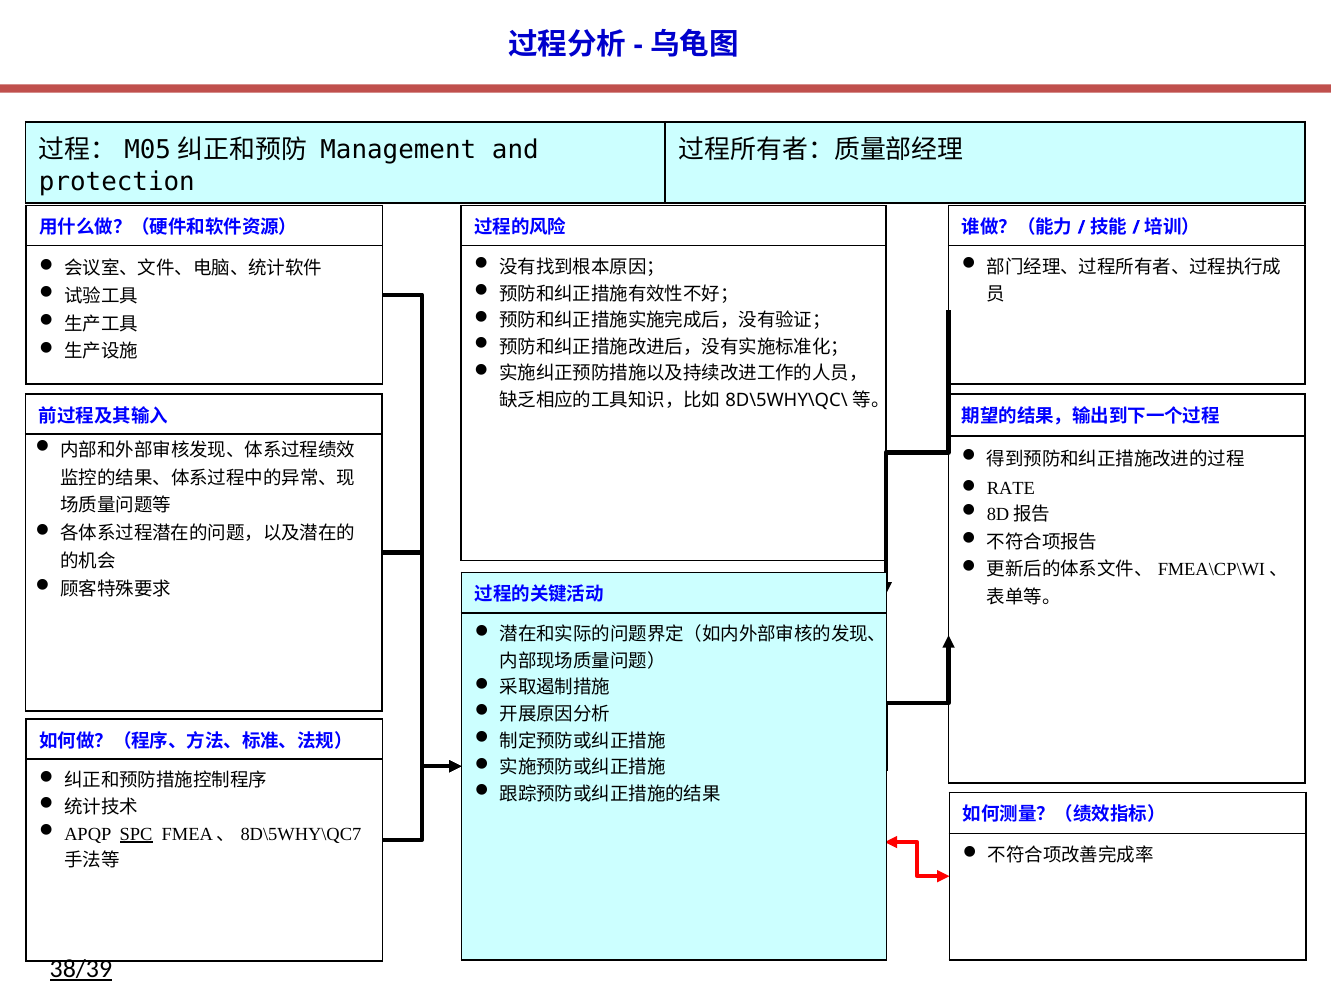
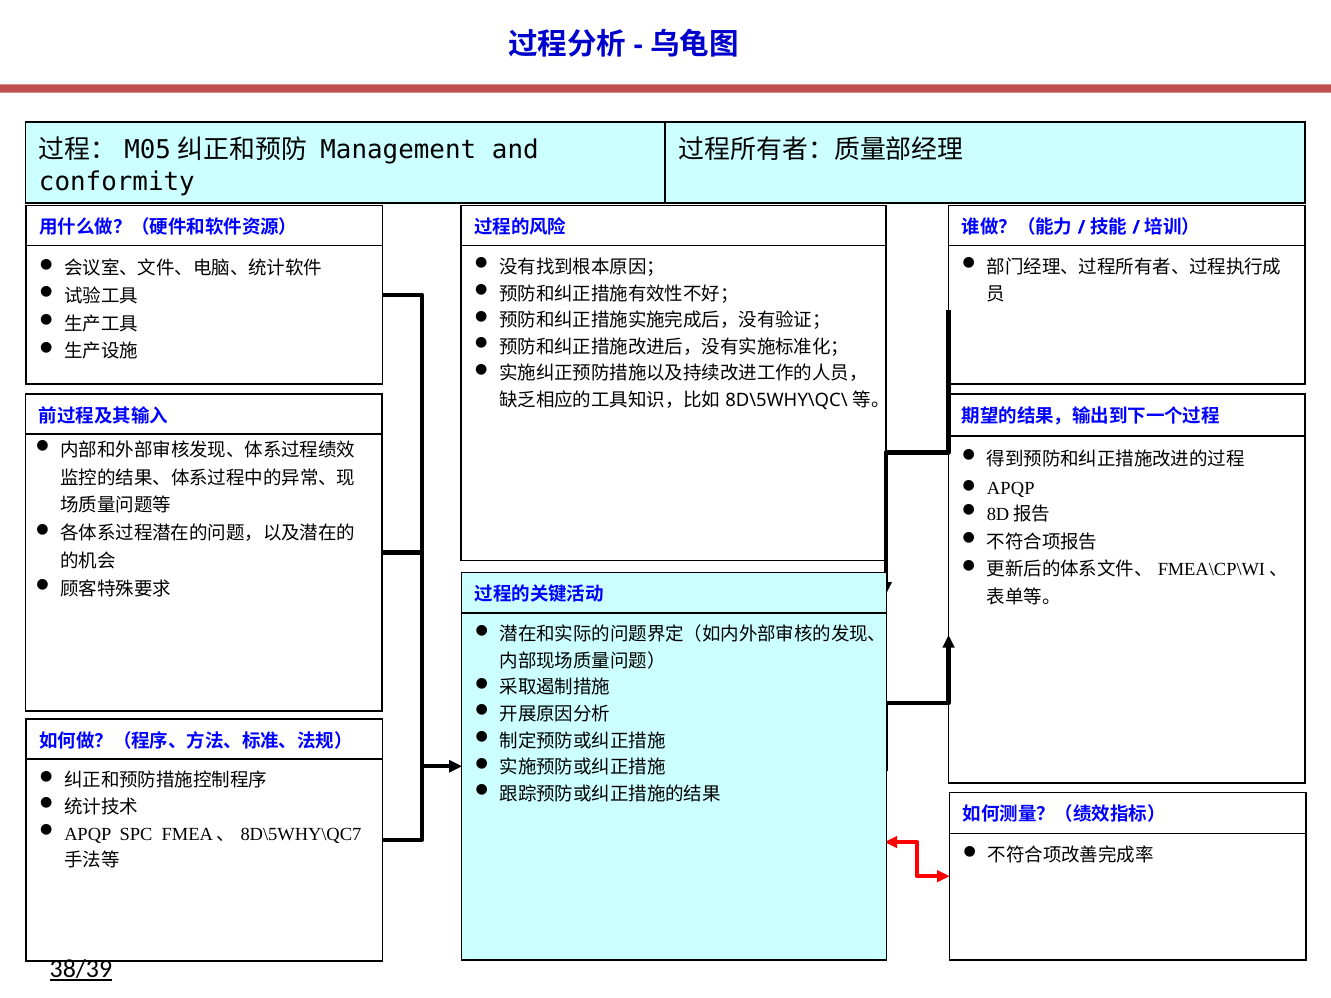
protection: protection -> conformity
RATE at (1011, 488): RATE -> APQP
SPC underline: present -> none
